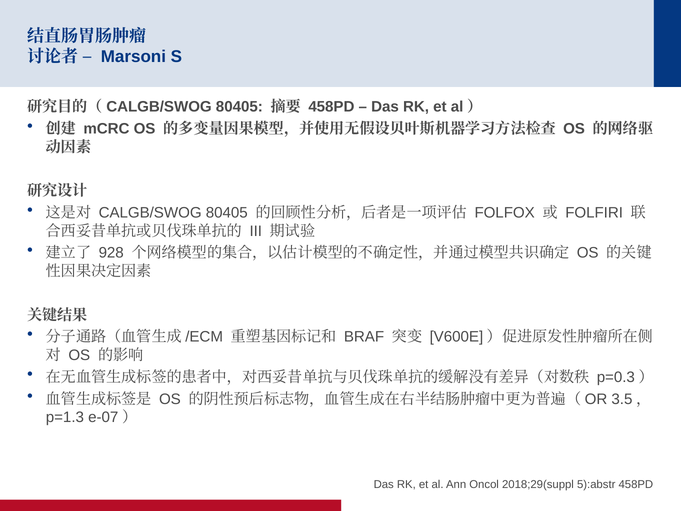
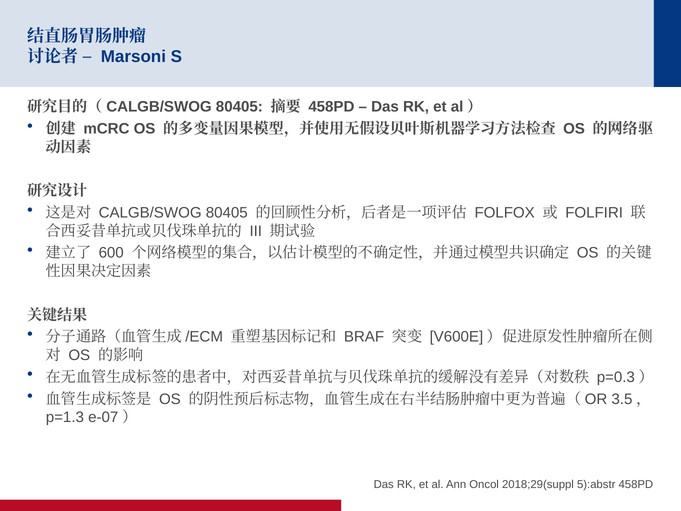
928: 928 -> 600
